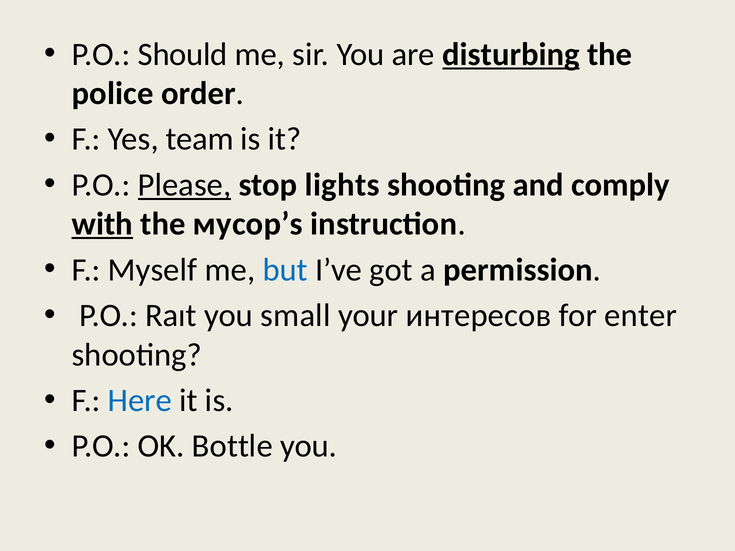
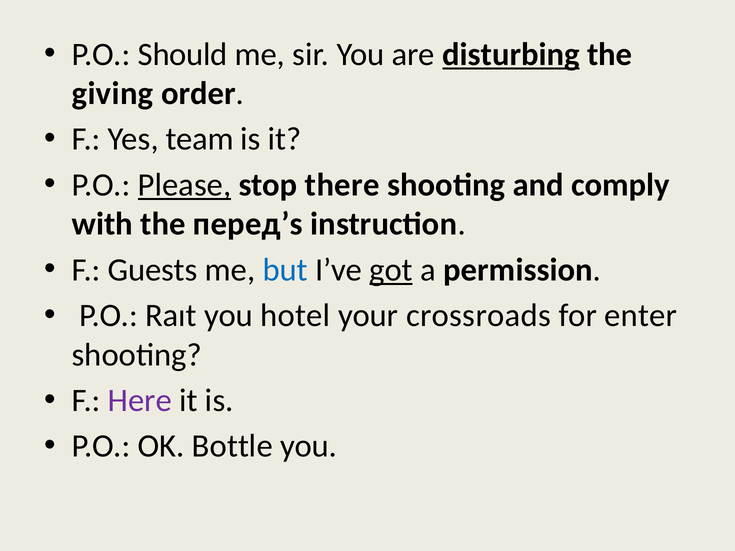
police: police -> giving
lights: lights -> there
with underline: present -> none
мусор’s: мусор’s -> перед’s
Myself: Myself -> Guests
got underline: none -> present
small: small -> hotel
интересов: интересов -> crossroads
Here colour: blue -> purple
